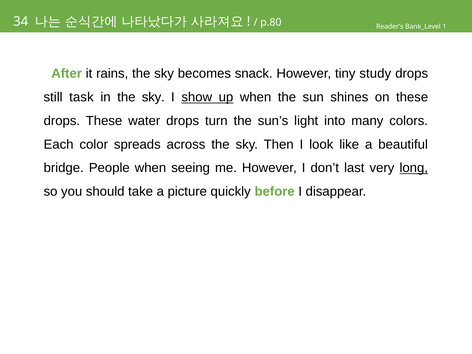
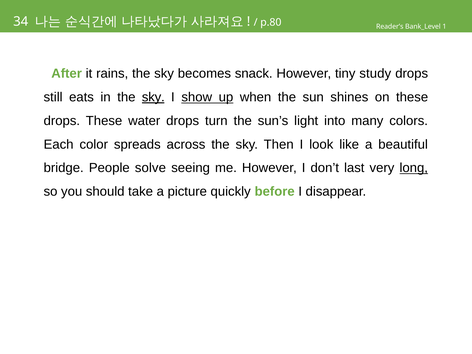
task: task -> eats
sky at (153, 97) underline: none -> present
People when: when -> solve
